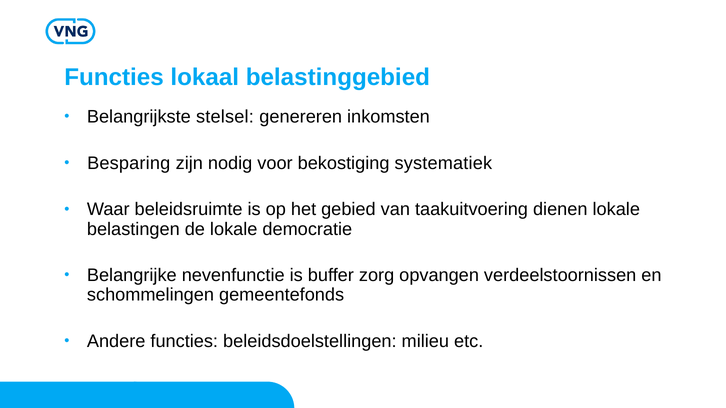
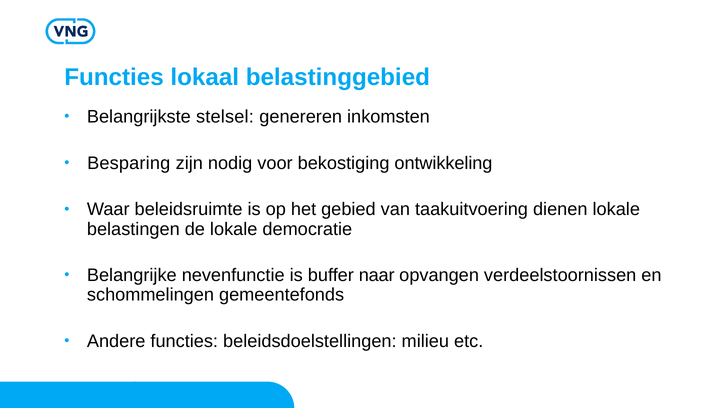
systematiek: systematiek -> ontwikkeling
zorg: zorg -> naar
